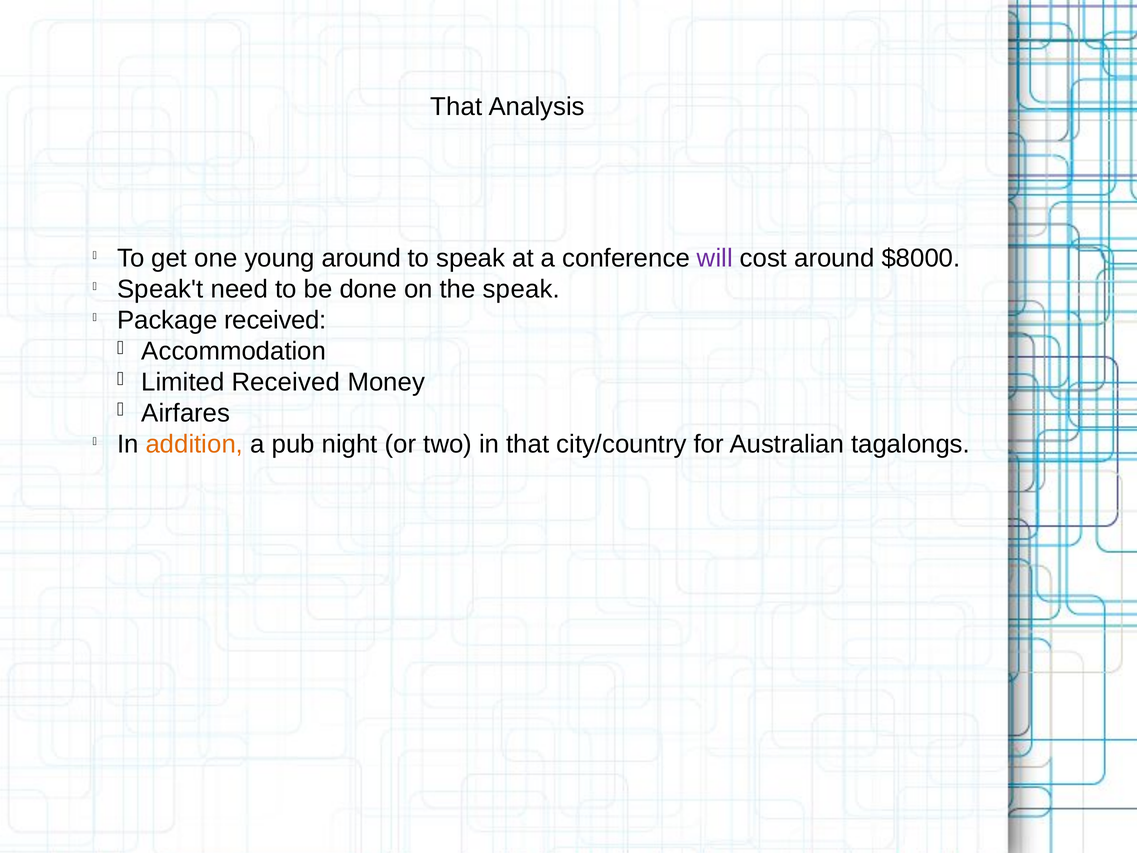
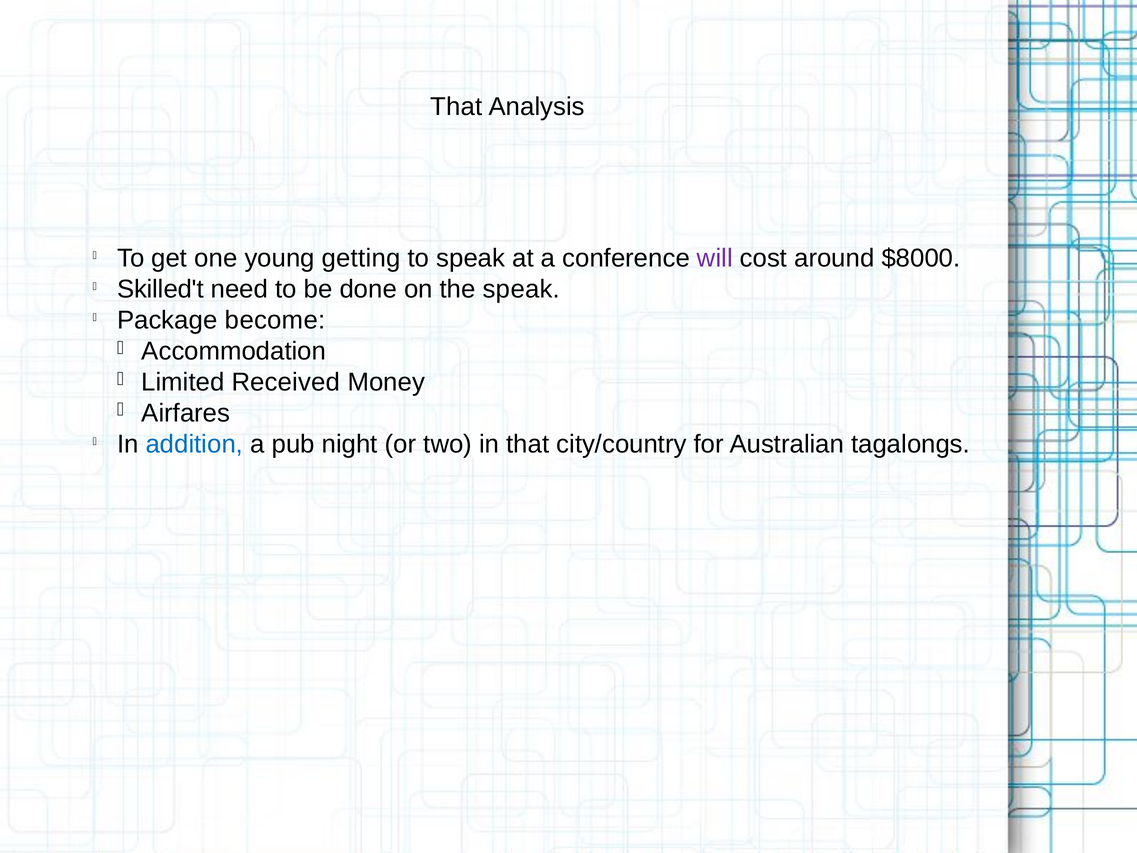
young around: around -> getting
Speak't: Speak't -> Skilled't
Package received: received -> become
addition colour: orange -> blue
